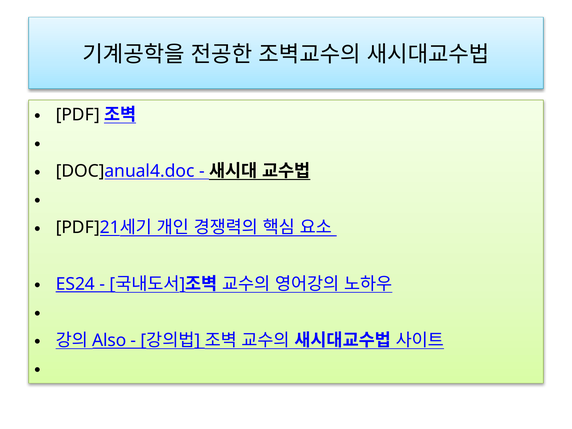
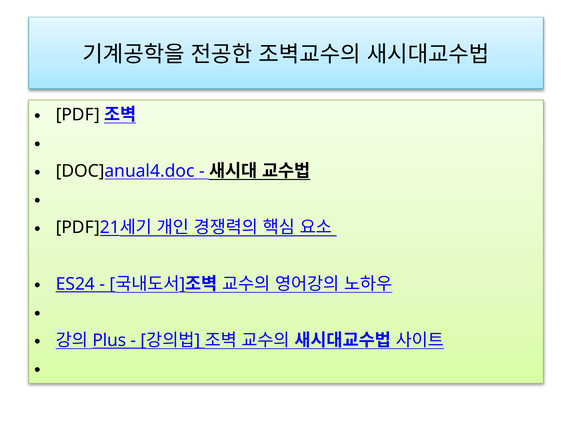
Also: Also -> Plus
